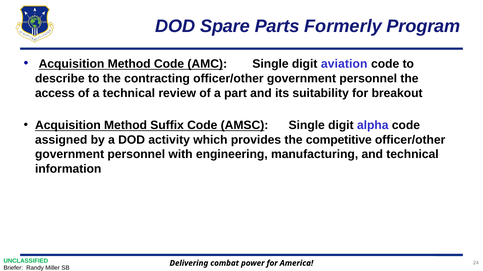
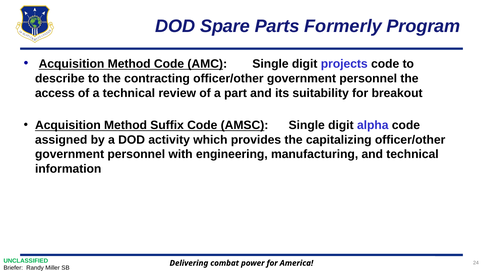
aviation: aviation -> projects
competitive: competitive -> capitalizing
